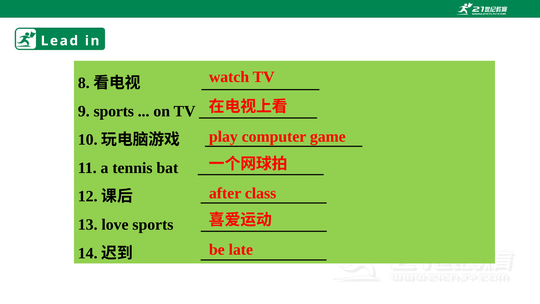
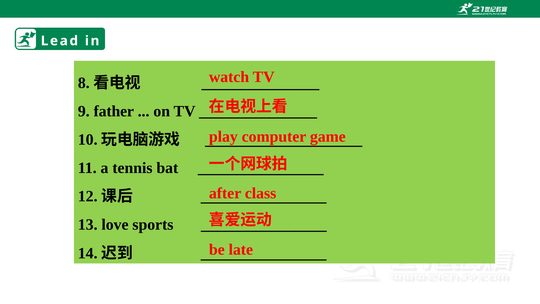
9 sports: sports -> father
